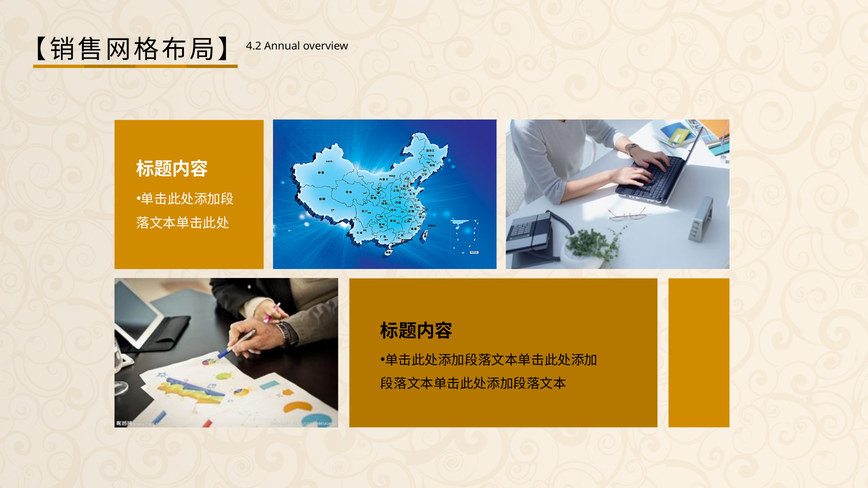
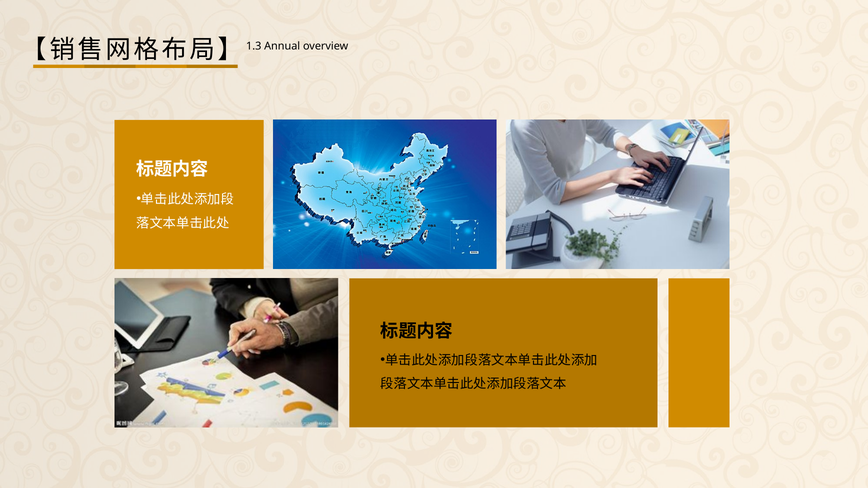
4.2: 4.2 -> 1.3
